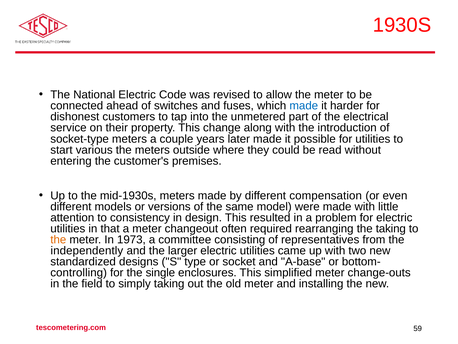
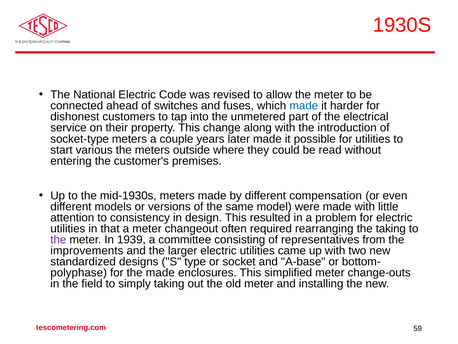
the at (58, 239) colour: orange -> purple
1973: 1973 -> 1939
independently: independently -> improvements
controlling: controlling -> polyphase
the single: single -> made
